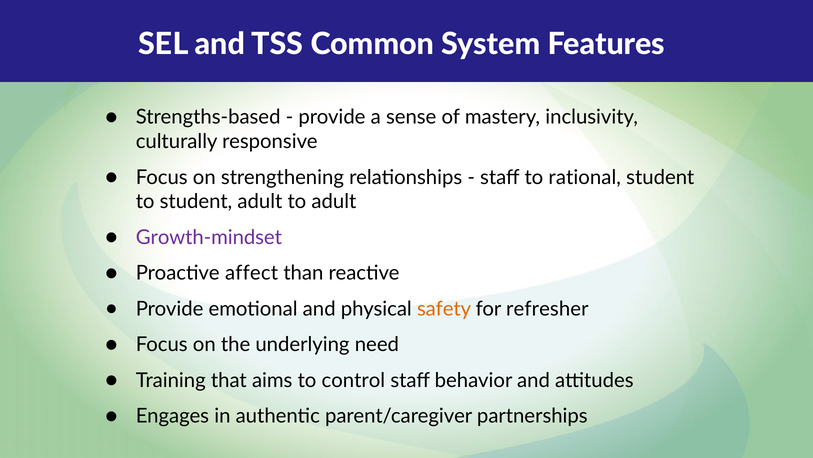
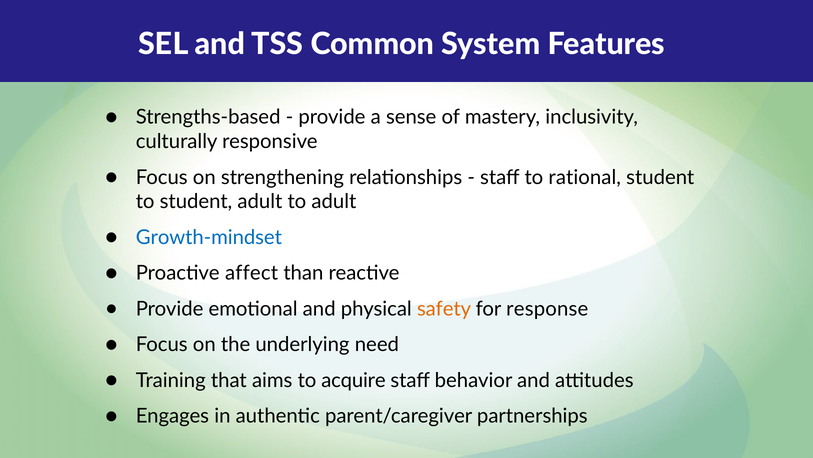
Growth-mindset colour: purple -> blue
refresher: refresher -> response
control: control -> acquire
